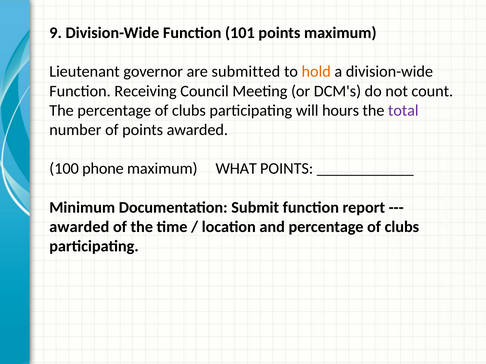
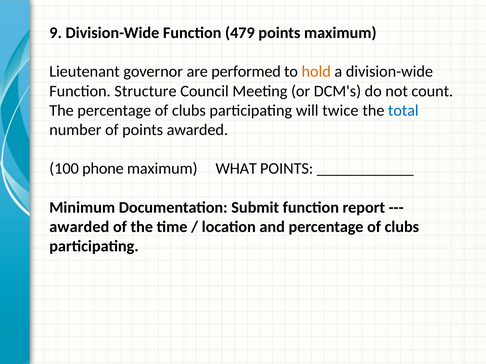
101: 101 -> 479
submitted: submitted -> performed
Receiving: Receiving -> Structure
hours: hours -> twice
total colour: purple -> blue
